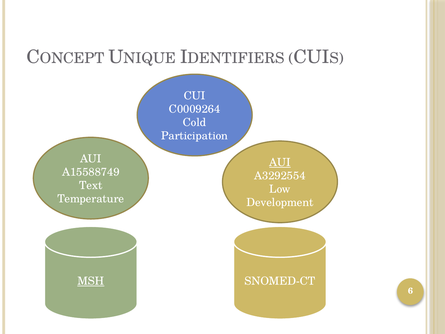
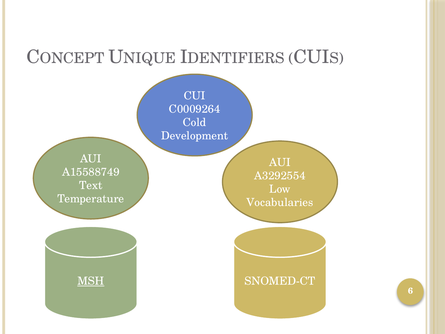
Participation: Participation -> Development
AUI at (280, 162) underline: present -> none
Development: Development -> Vocabularies
